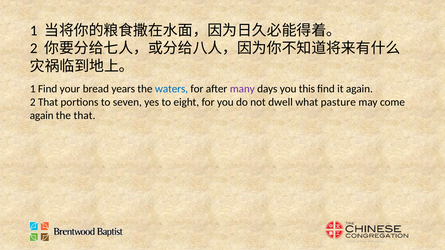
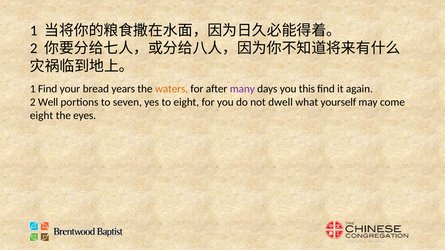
waters colour: blue -> orange
2 That: That -> Well
pasture: pasture -> yourself
again at (42, 116): again -> eight
the that: that -> eyes
